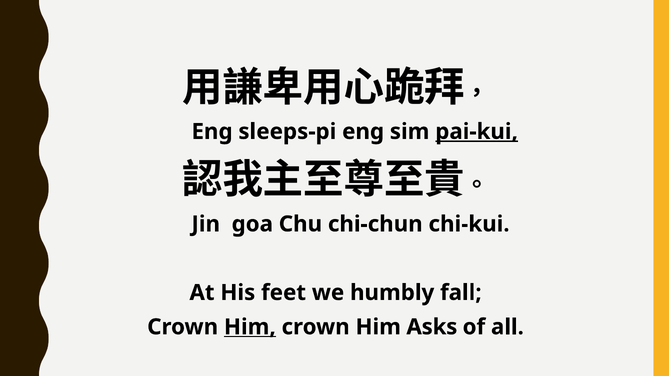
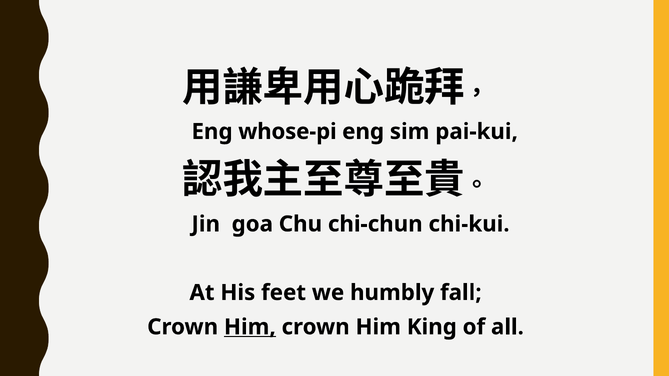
sleeps-pi: sleeps-pi -> whose-pi
pai-kui underline: present -> none
Asks: Asks -> King
